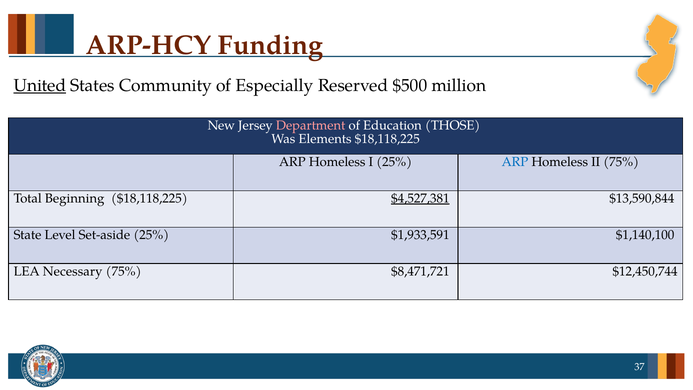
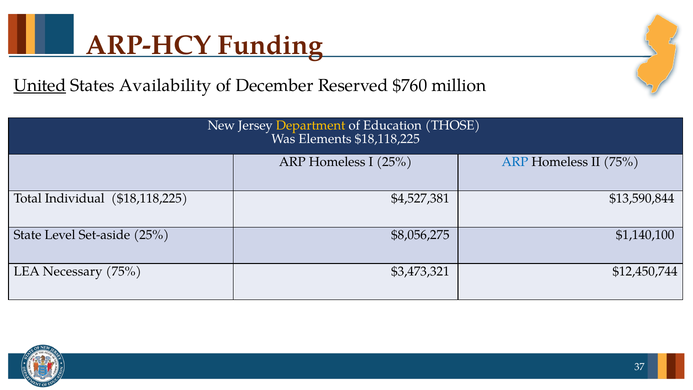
Community: Community -> Availability
Especially: Especially -> December
$500: $500 -> $760
Department colour: pink -> yellow
Beginning: Beginning -> Individual
$4,527,381 underline: present -> none
$1,933,591: $1,933,591 -> $8,056,275
$8,471,721: $8,471,721 -> $3,473,321
